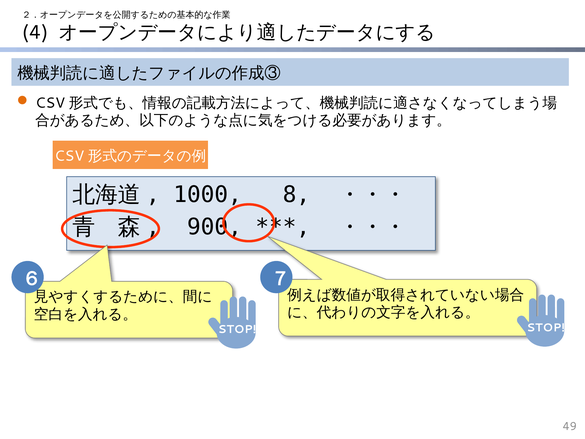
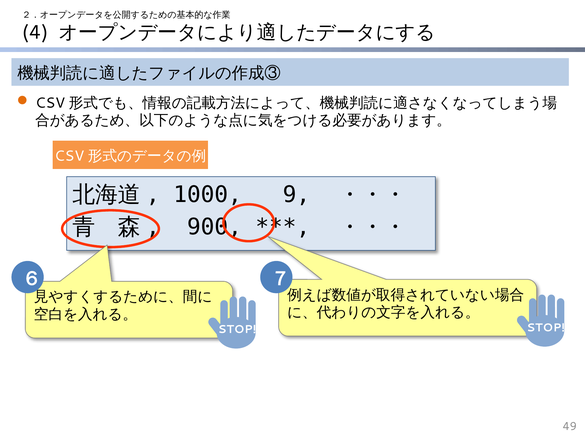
8: 8 -> 9
